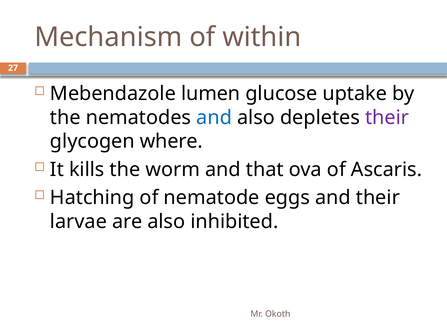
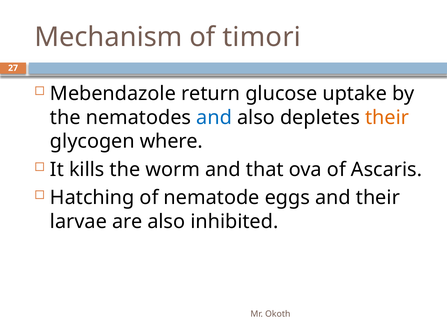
within: within -> timori
lumen: lumen -> return
their at (387, 118) colour: purple -> orange
